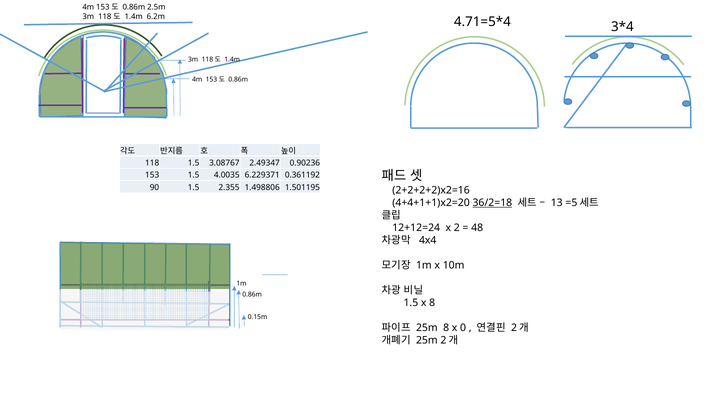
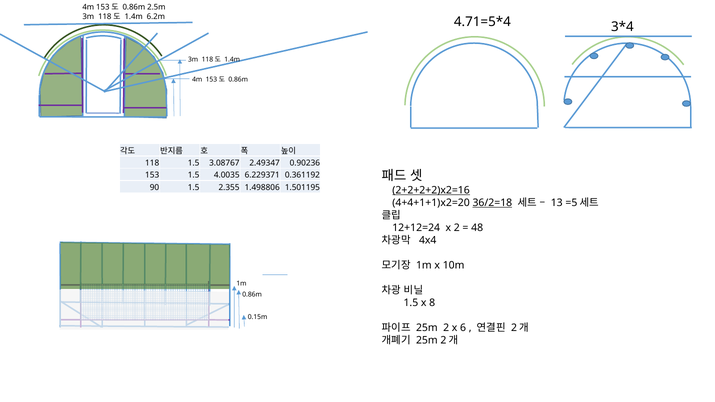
2+2+2+2)x2=16 underline: none -> present
25m 8: 8 -> 2
0: 0 -> 6
